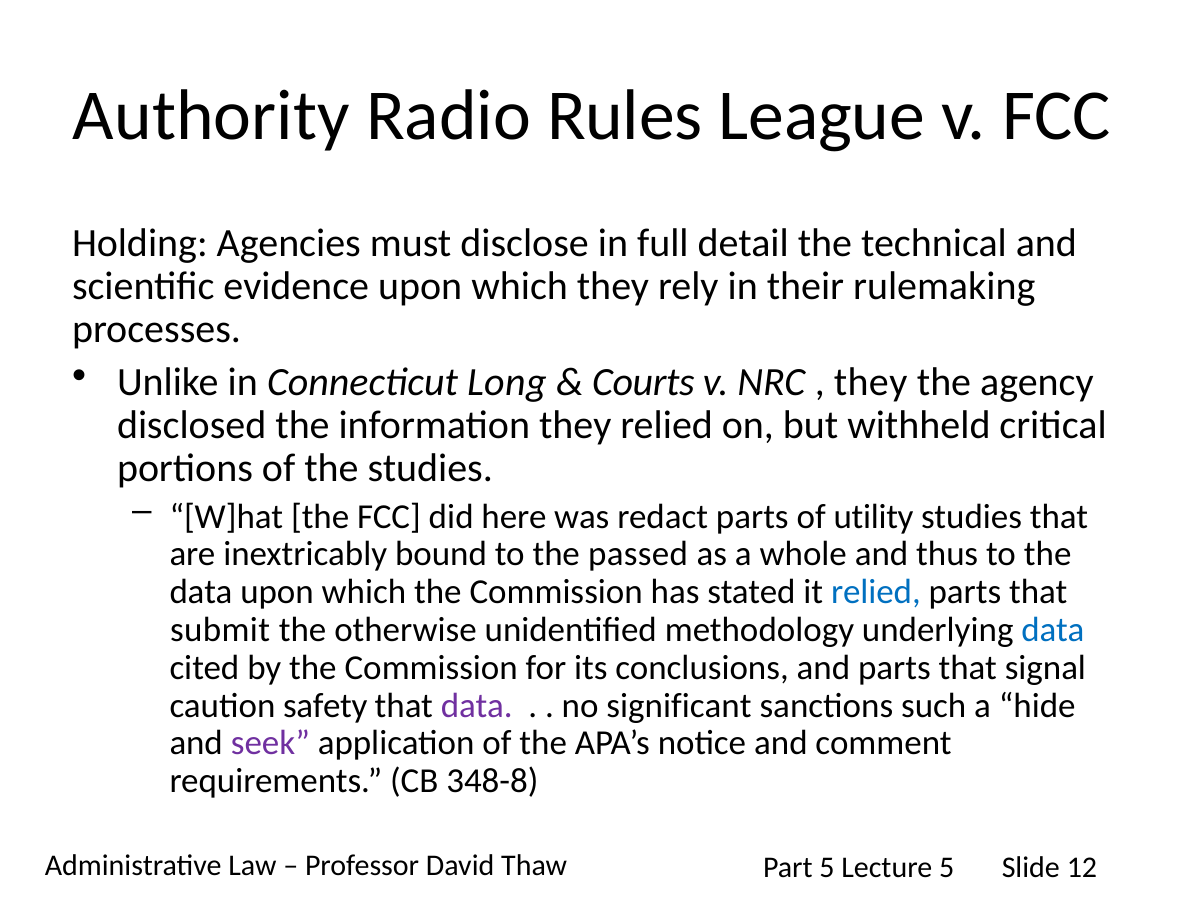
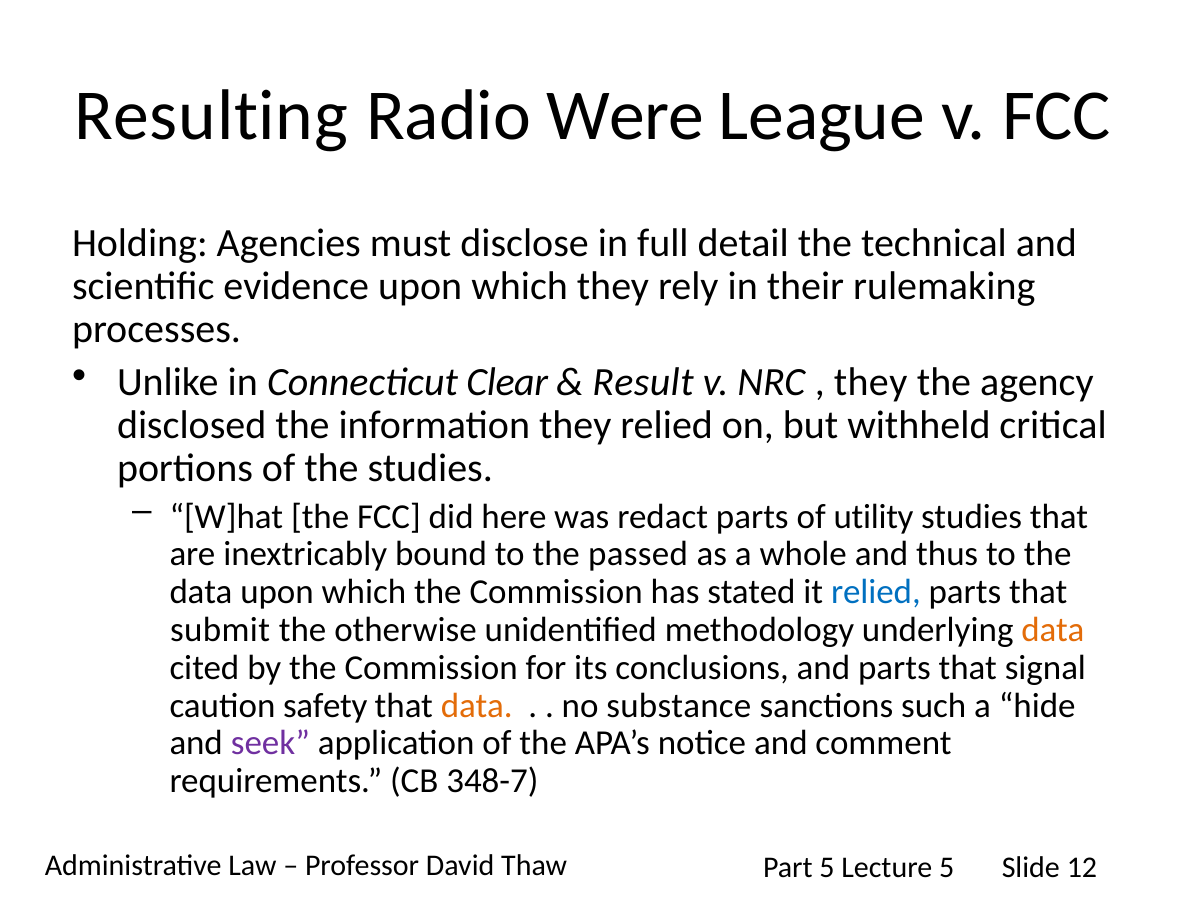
Authority: Authority -> Resulting
Rules: Rules -> Were
Long: Long -> Clear
Courts: Courts -> Result
data at (1053, 630) colour: blue -> orange
data at (477, 706) colour: purple -> orange
significant: significant -> substance
348-8: 348-8 -> 348-7
